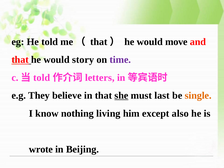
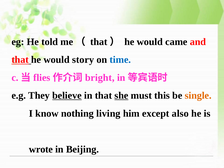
move: move -> came
time colour: purple -> blue
told at (42, 78): told -> flies
letters: letters -> bright
believe underline: none -> present
last: last -> this
